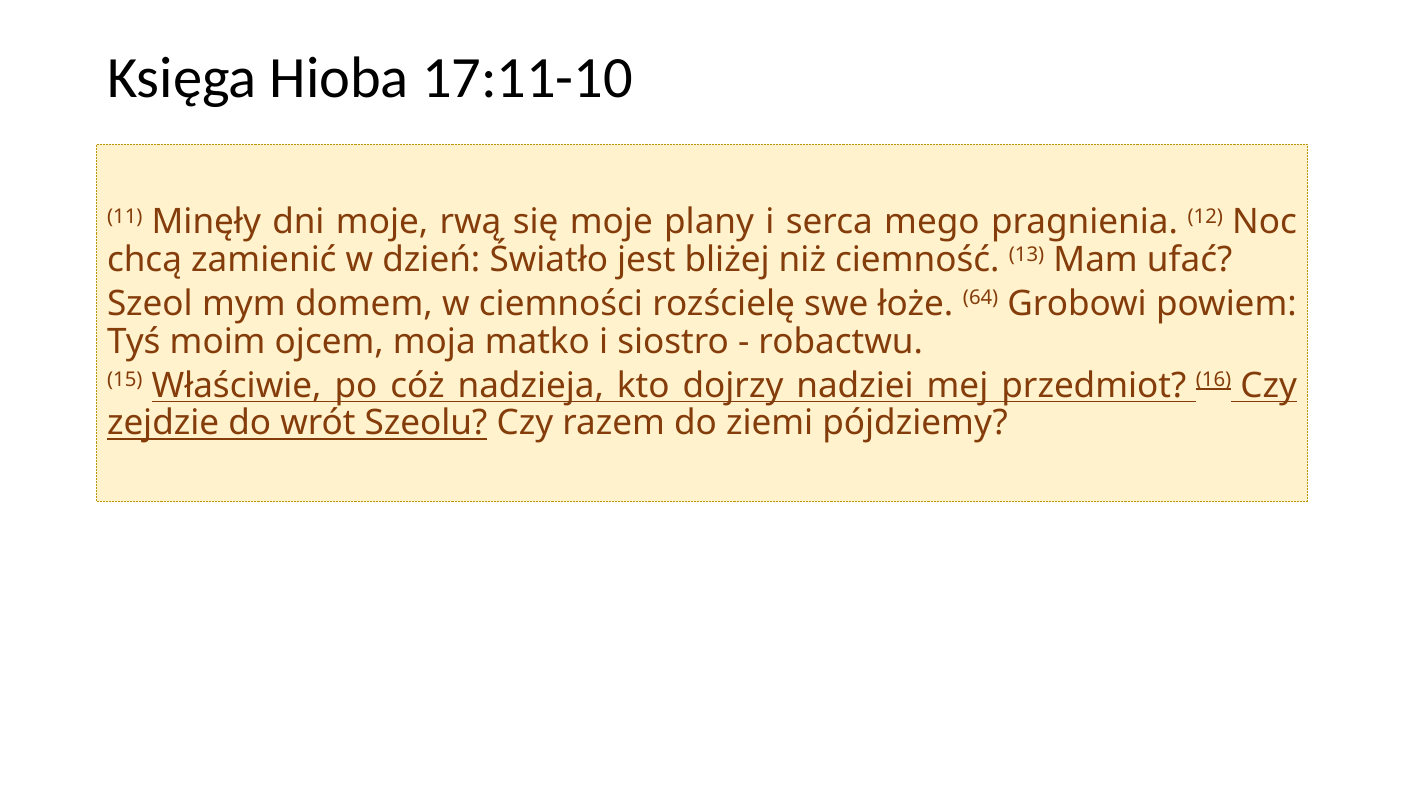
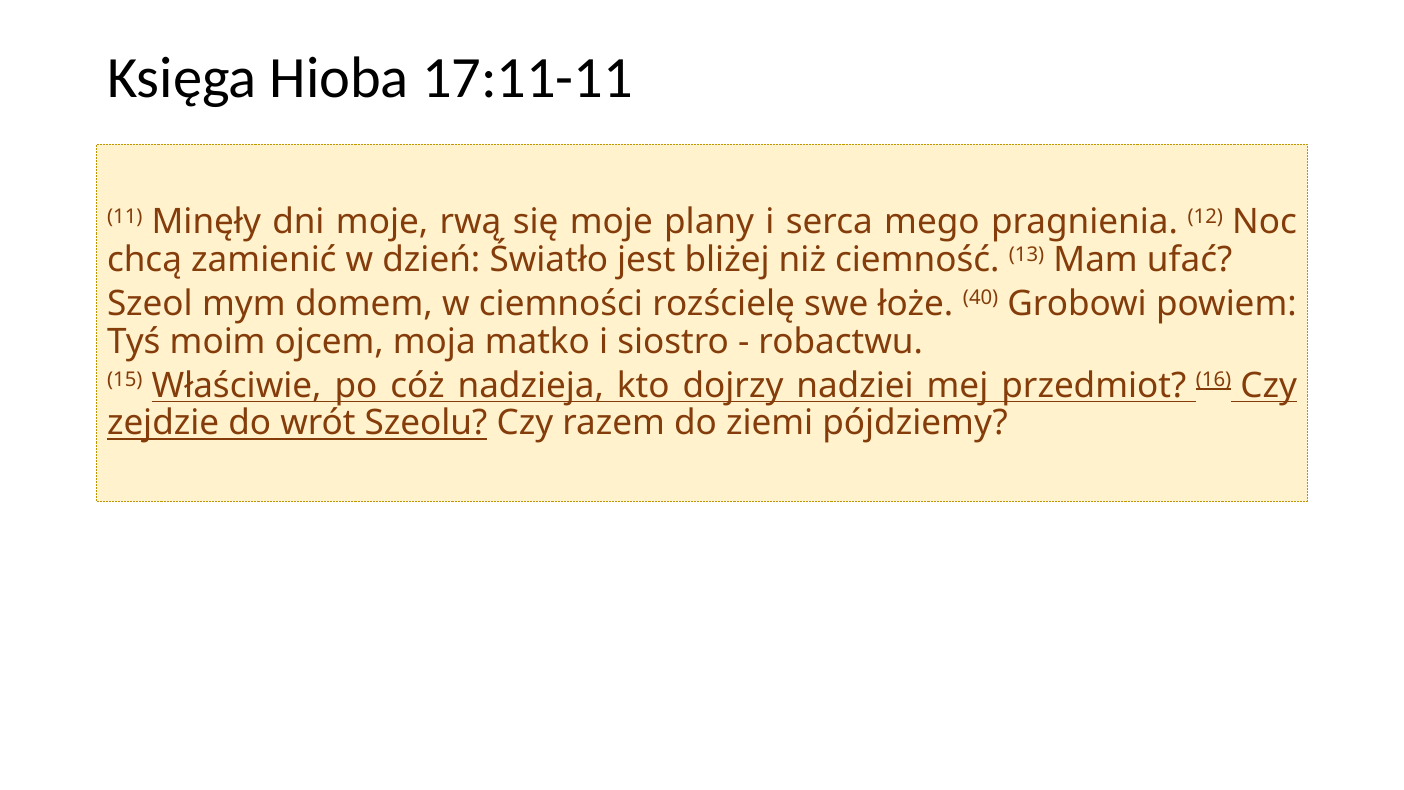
17:11-10: 17:11-10 -> 17:11-11
64: 64 -> 40
